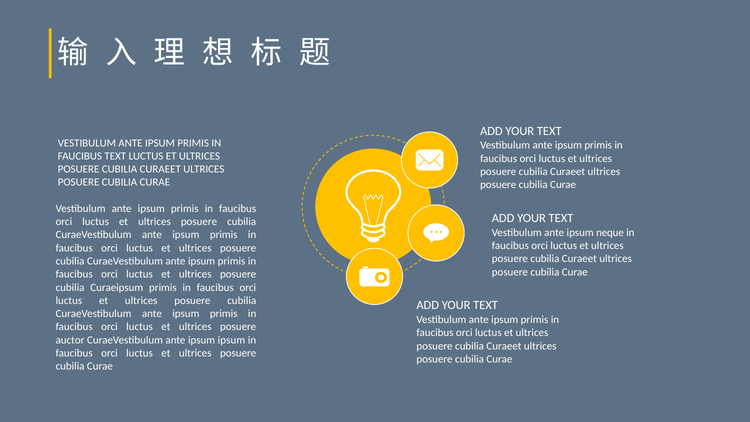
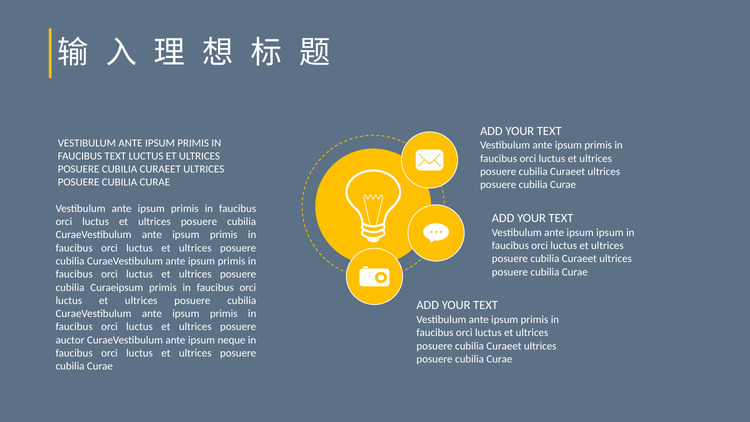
ipsum neque: neque -> ipsum
ipsum ipsum: ipsum -> neque
